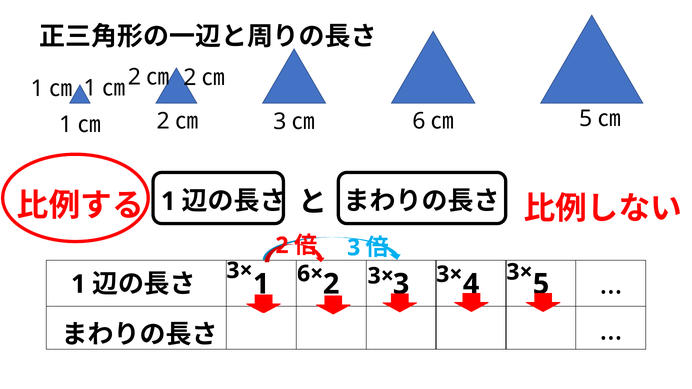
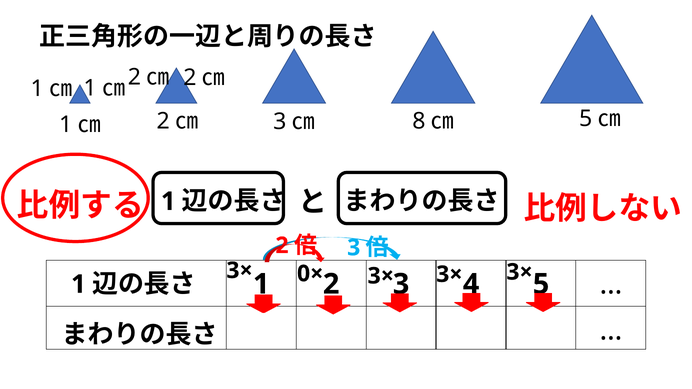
6 at (419, 121): 6 -> 8
6×: 6× -> 0×
